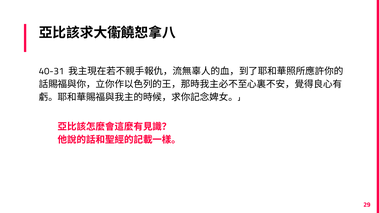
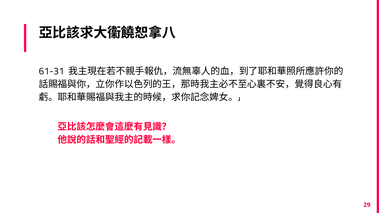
40-31: 40-31 -> 61-31
